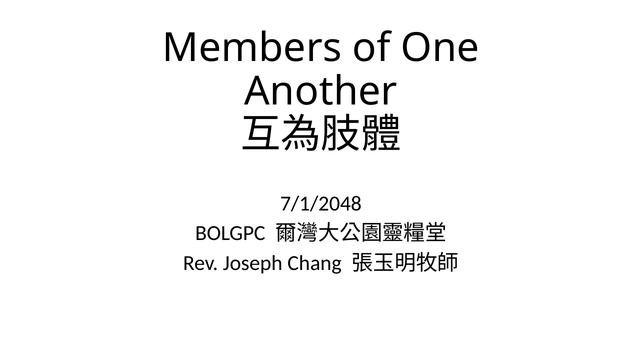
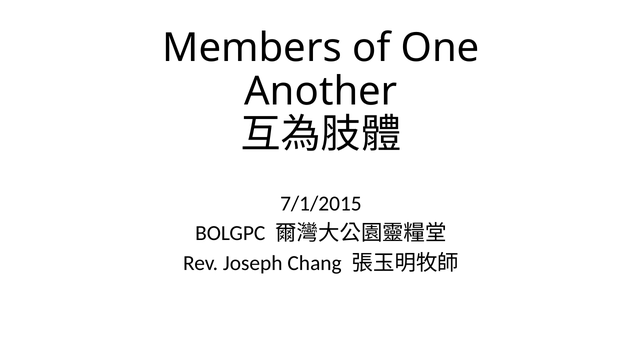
7/1/2048: 7/1/2048 -> 7/1/2015
